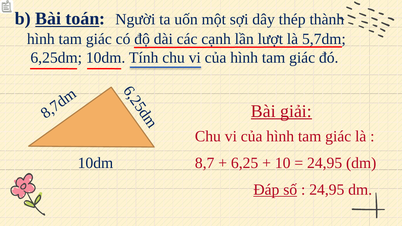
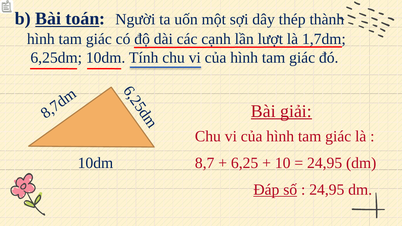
5,7dm: 5,7dm -> 1,7dm
